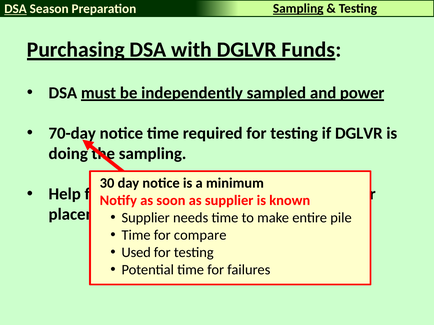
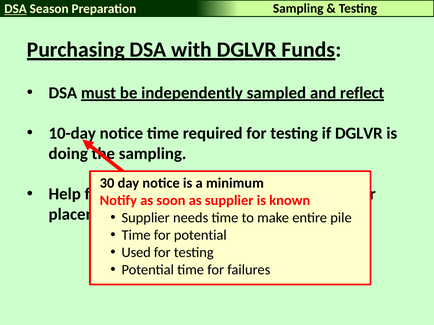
Sampling at (298, 8) underline: present -> none
power: power -> reflect
70-day: 70-day -> 10-day
for compare: compare -> potential
